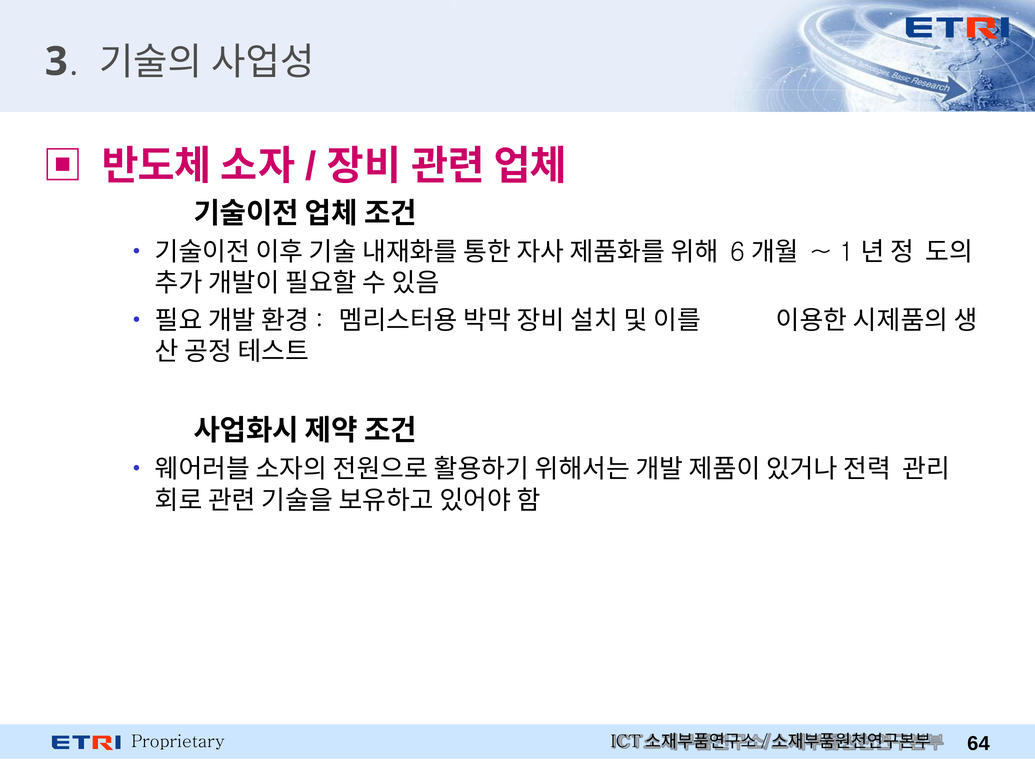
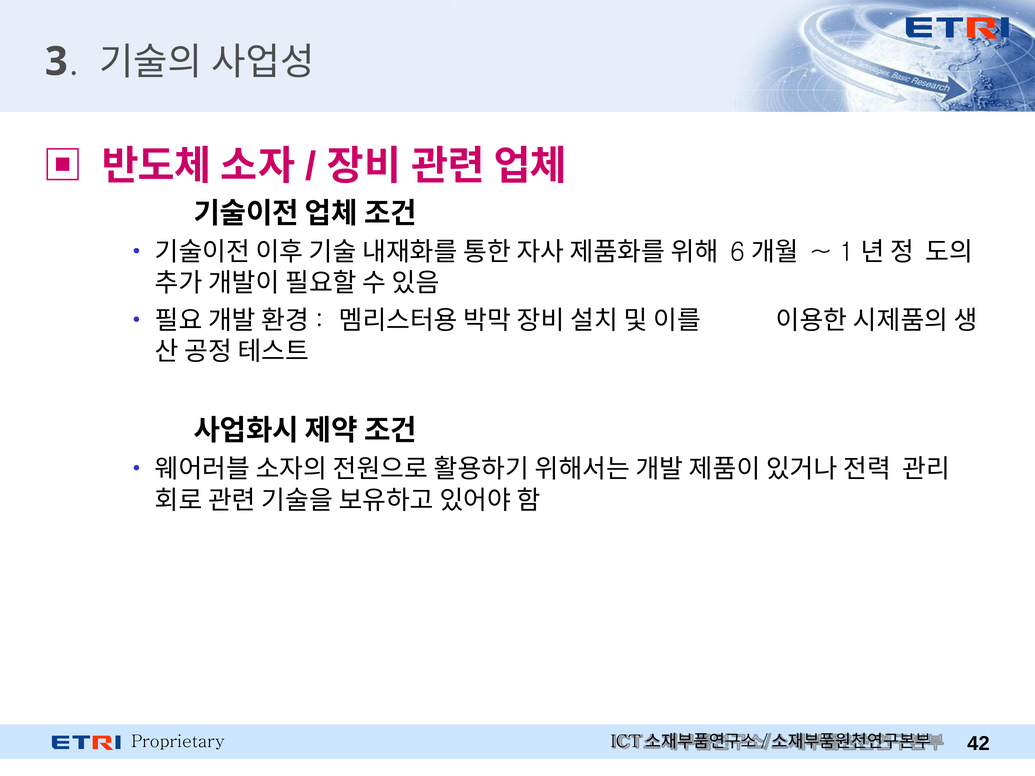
64: 64 -> 42
